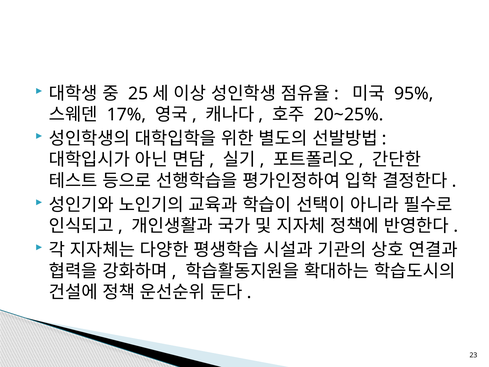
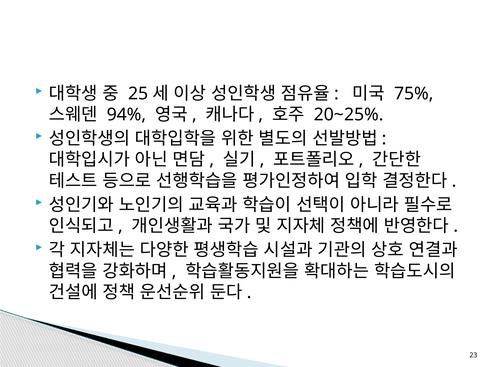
95%: 95% -> 75%
17%: 17% -> 94%
